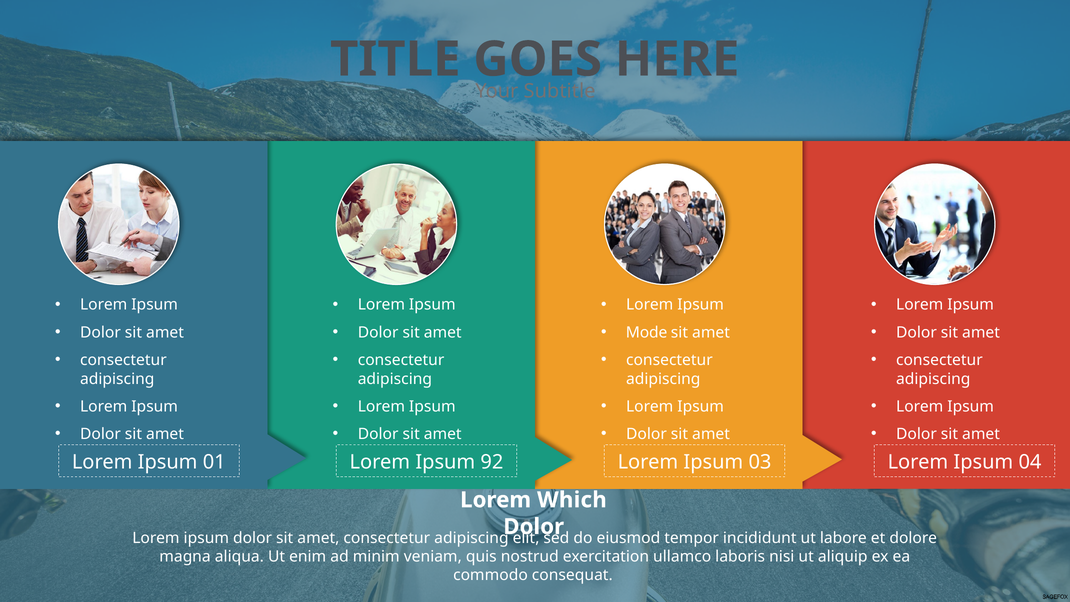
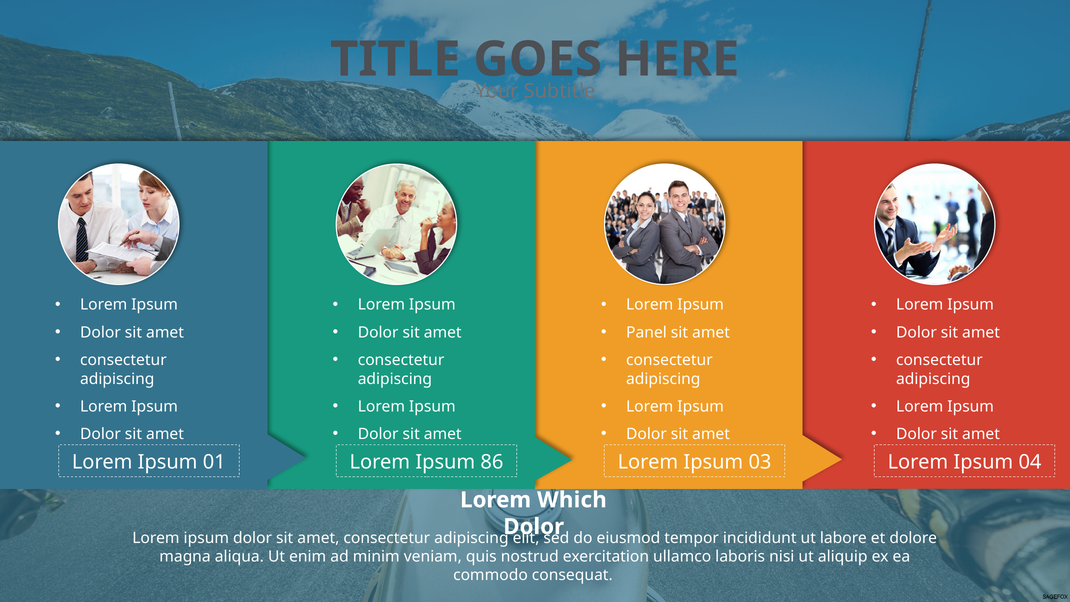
Mode: Mode -> Panel
92: 92 -> 86
